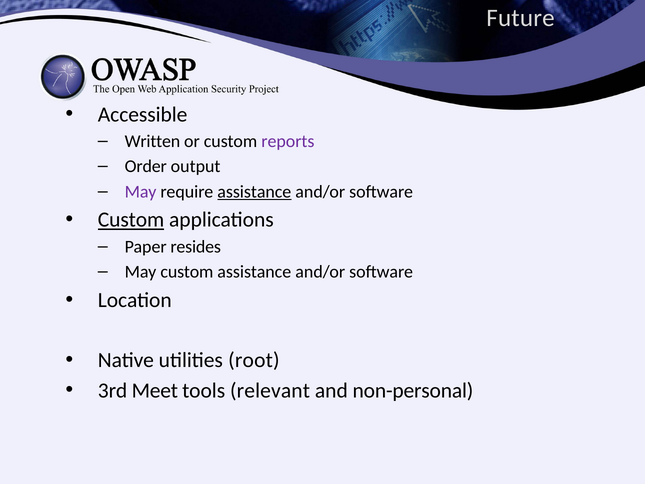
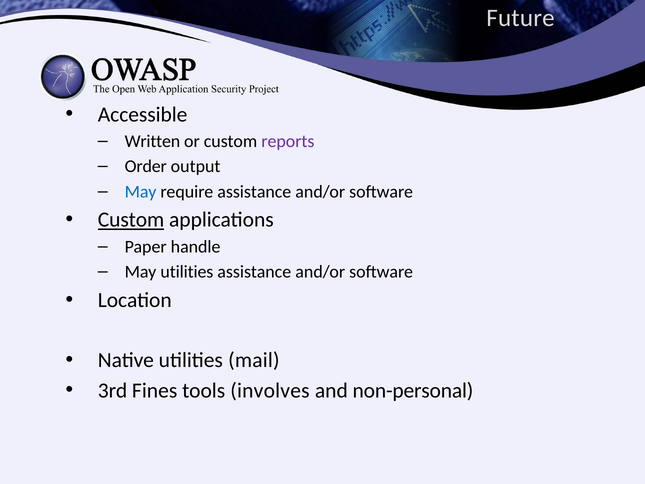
May at (141, 192) colour: purple -> blue
assistance at (254, 192) underline: present -> none
resides: resides -> handle
May custom: custom -> utilities
root: root -> mail
Meet: Meet -> Fines
relevant: relevant -> involves
